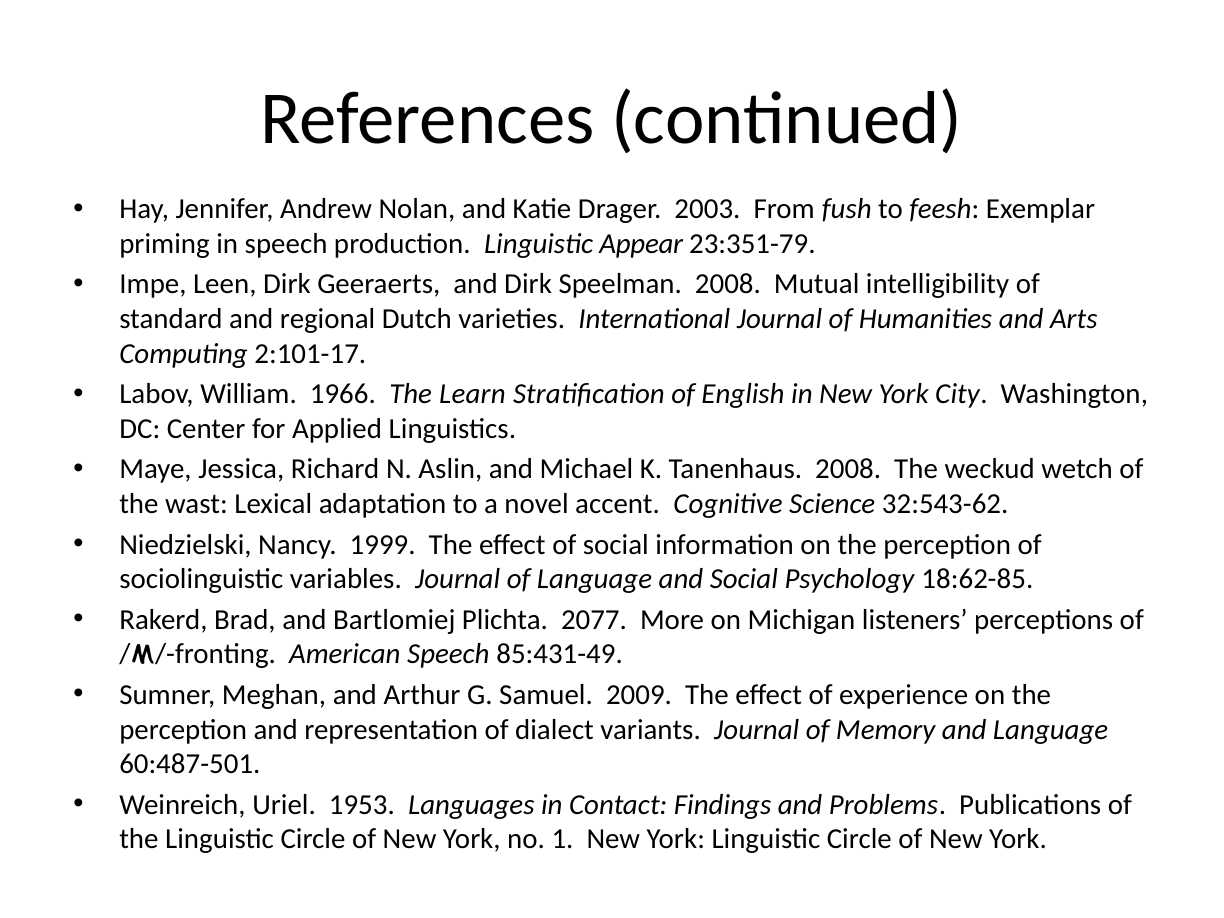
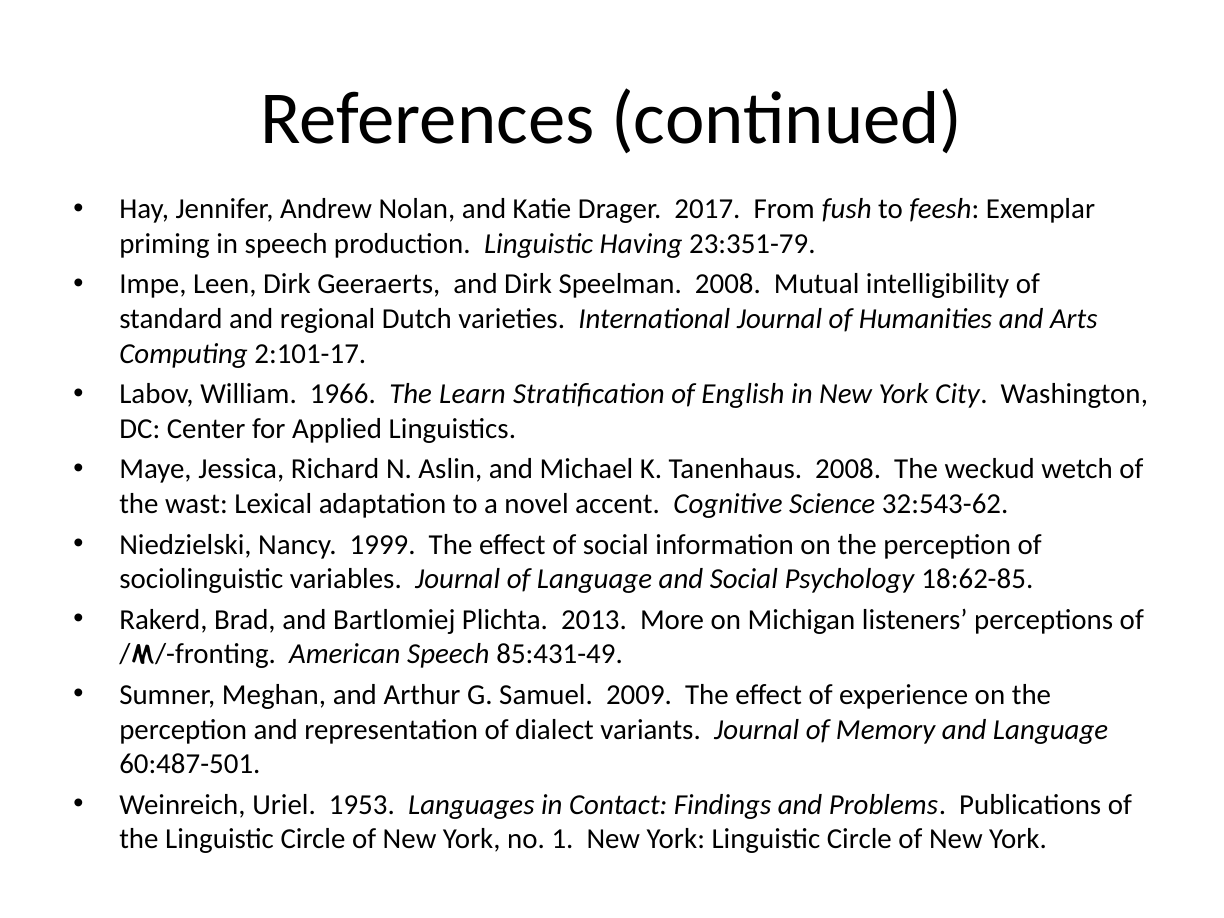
2003: 2003 -> 2017
Appear: Appear -> Having
2077: 2077 -> 2013
